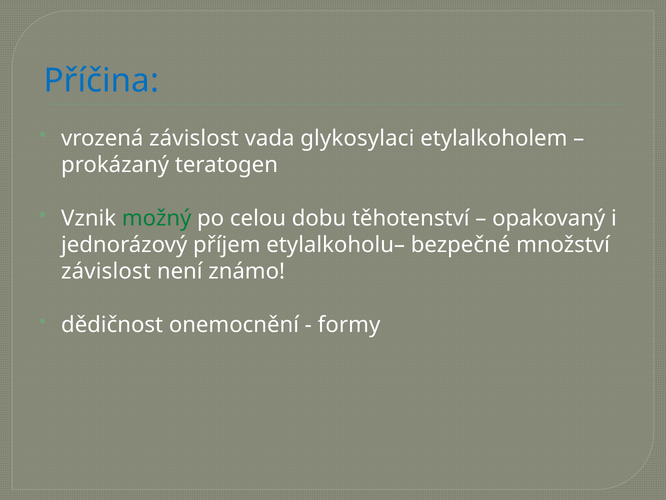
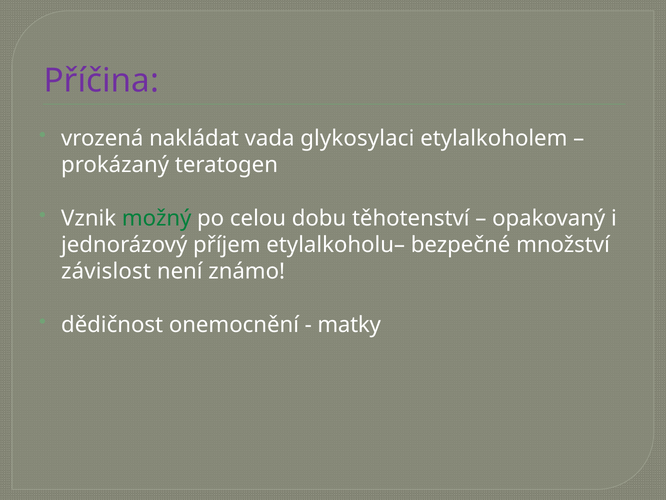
Příčina colour: blue -> purple
vrozená závislost: závislost -> nakládat
formy: formy -> matky
